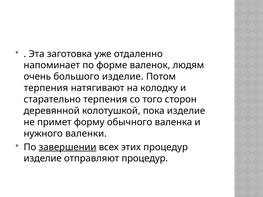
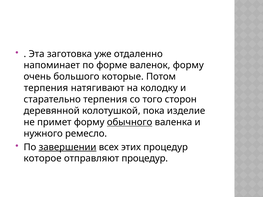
валенок людям: людям -> форму
большого изделие: изделие -> которые
обычного underline: none -> present
валенки: валенки -> ремесло
изделие at (43, 159): изделие -> которое
